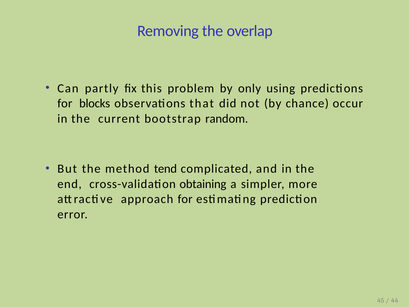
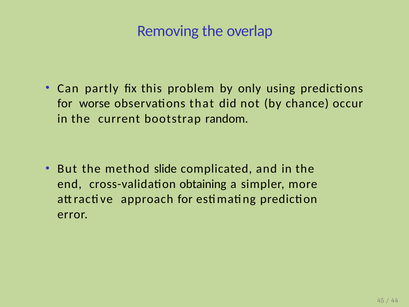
blocks: blocks -> worse
tend: tend -> slide
